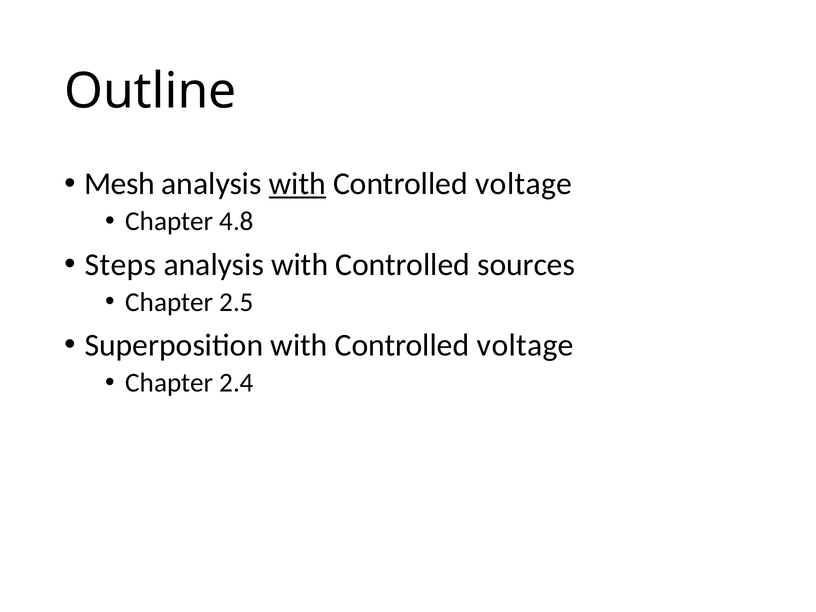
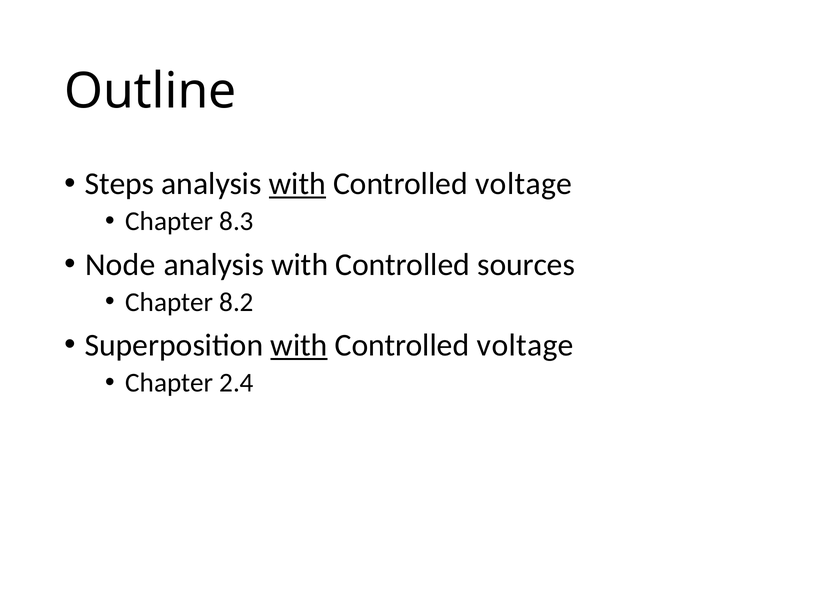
Mesh: Mesh -> Steps
4.8: 4.8 -> 8.3
Steps: Steps -> Node
2.5: 2.5 -> 8.2
with at (299, 345) underline: none -> present
